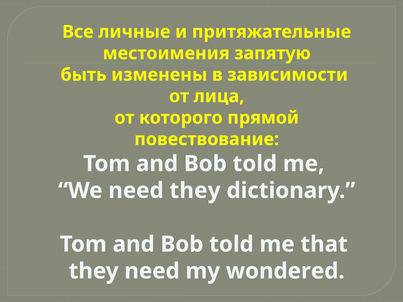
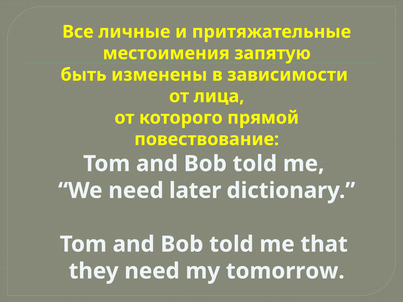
need they: they -> later
wondered: wondered -> tomorrow
